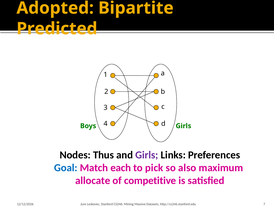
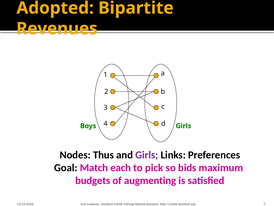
Predicted: Predicted -> Revenues
Goal colour: blue -> black
also: also -> bids
allocate: allocate -> budgets
competitive: competitive -> augmenting
